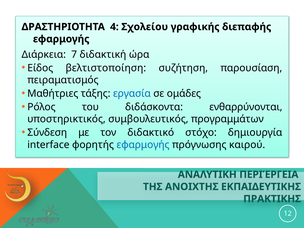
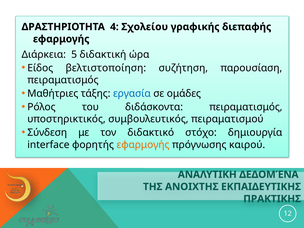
7: 7 -> 5
διδάσκοντα ενθαρρύνονται: ενθαρρύνονται -> πειραματισμός
προγραμμάτων: προγραμμάτων -> πειραματισμού
εφαρμογής at (143, 145) colour: blue -> orange
ΠΕΡΙΈΡΓΕΙΑ: ΠΕΡΙΈΡΓΕΙΑ -> ΔΕΔΟΜΈΝΑ
